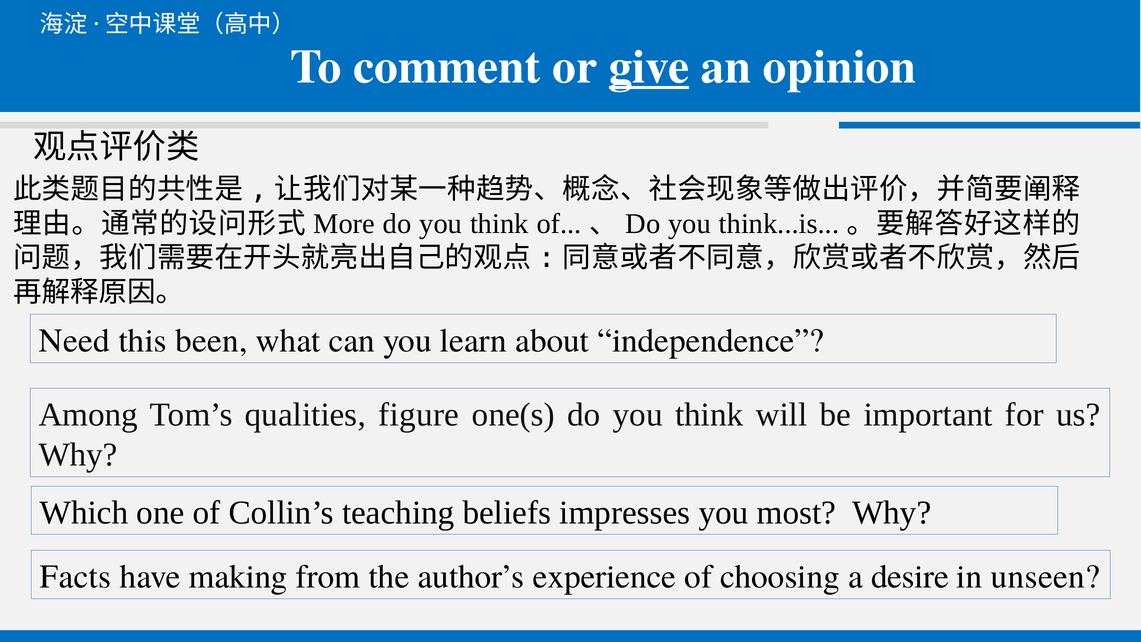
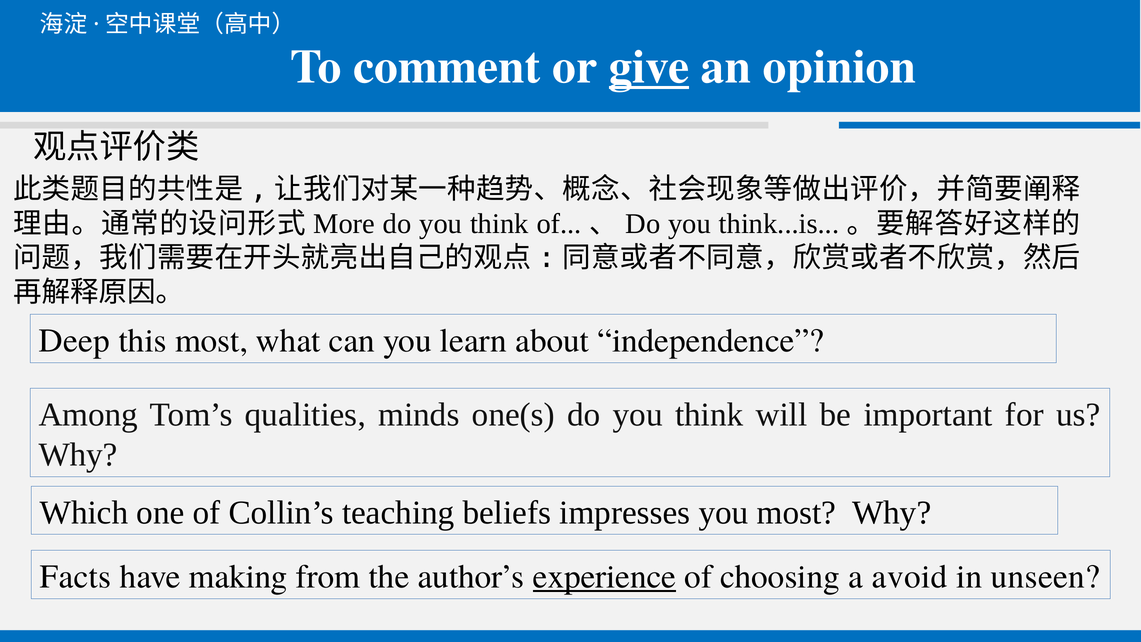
Need: Need -> Deep
this been: been -> most
figure: figure -> minds
experience underline: none -> present
desire: desire -> avoid
